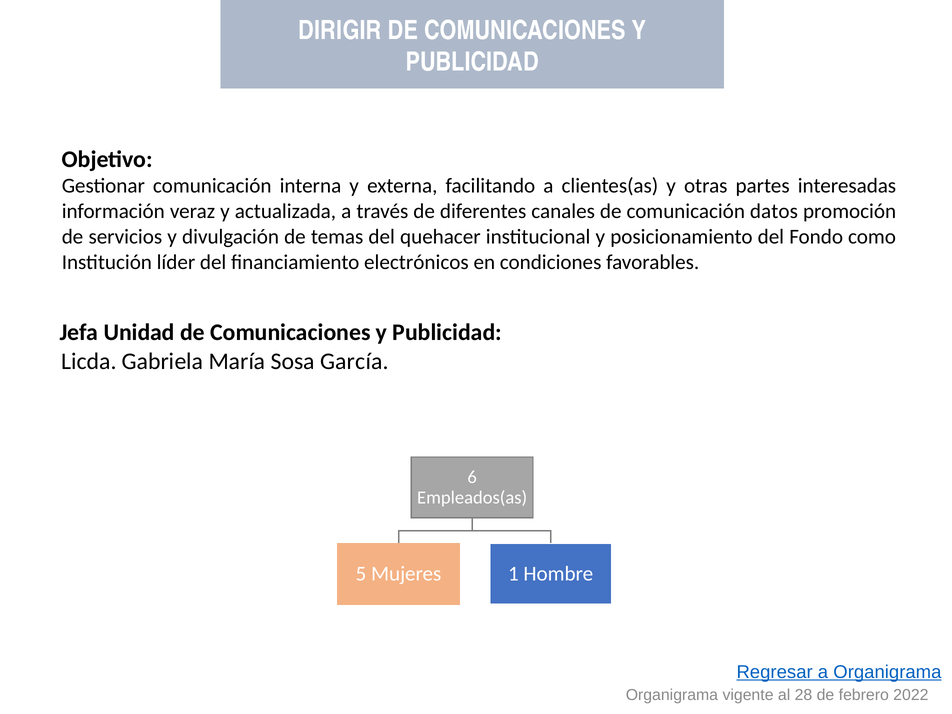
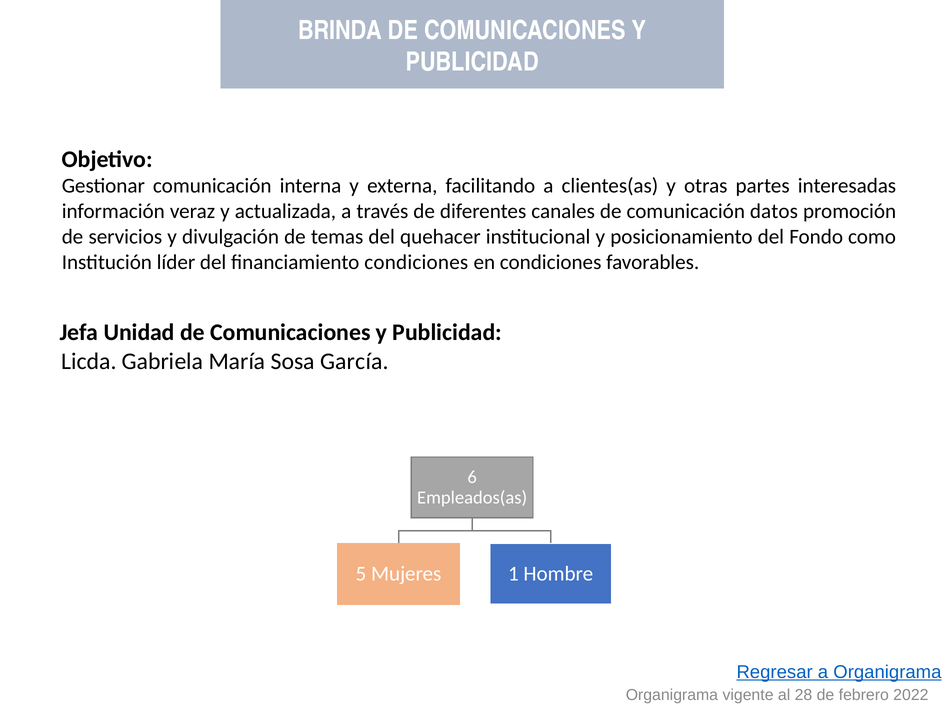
DIRIGIR: DIRIGIR -> BRINDA
financiamiento electrónicos: electrónicos -> condiciones
